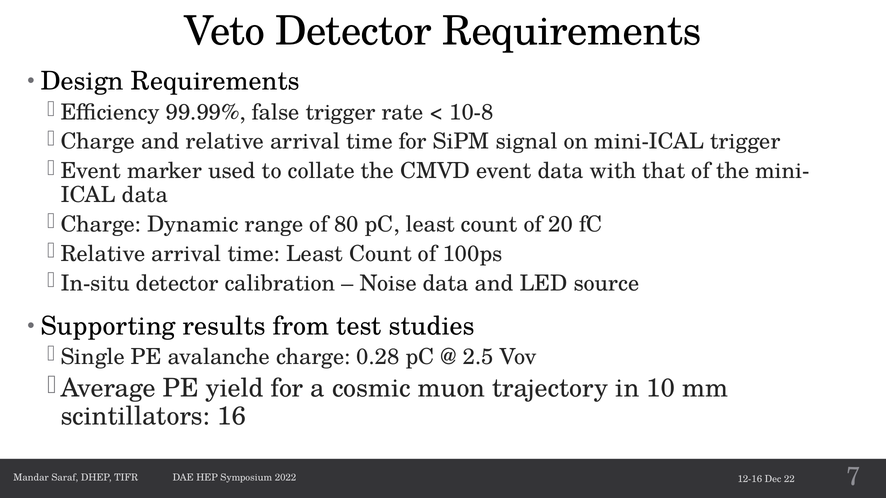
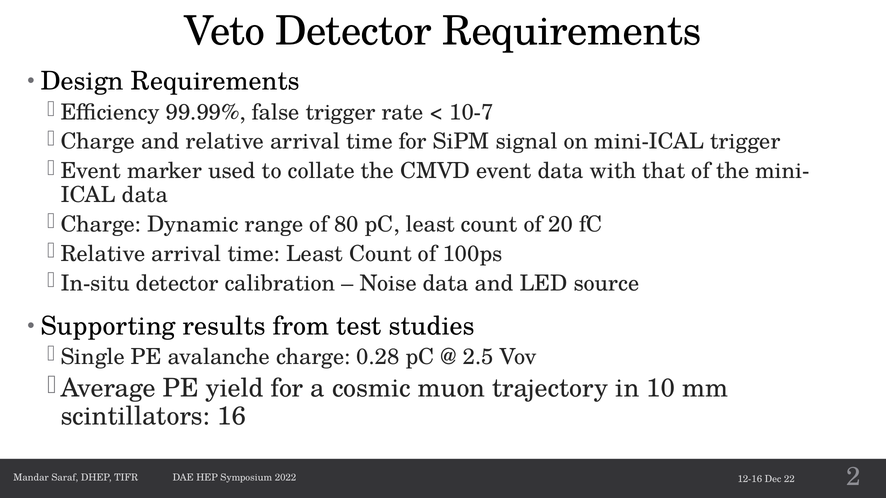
10-8: 10-8 -> 10-7
7: 7 -> 2
